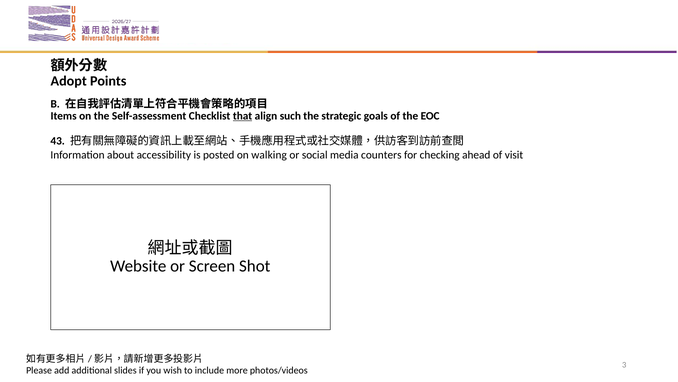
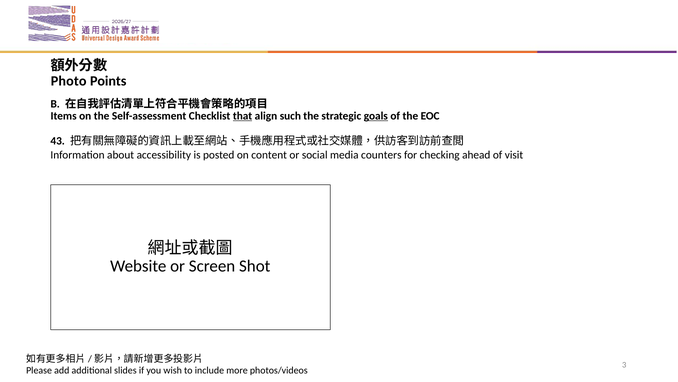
Adopt: Adopt -> Photo
goals underline: none -> present
walking: walking -> content
